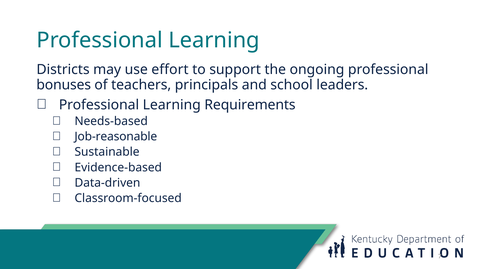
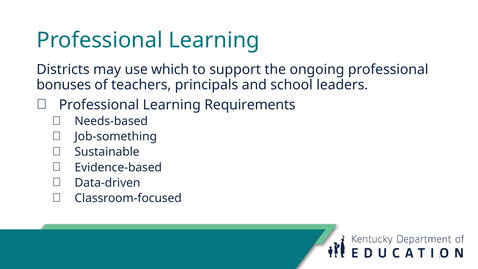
effort: effort -> which
Job-reasonable: Job-reasonable -> Job-something
